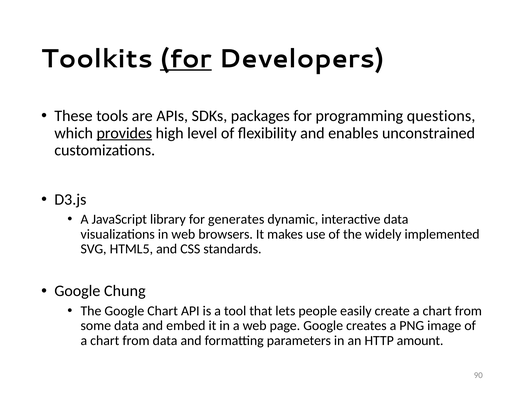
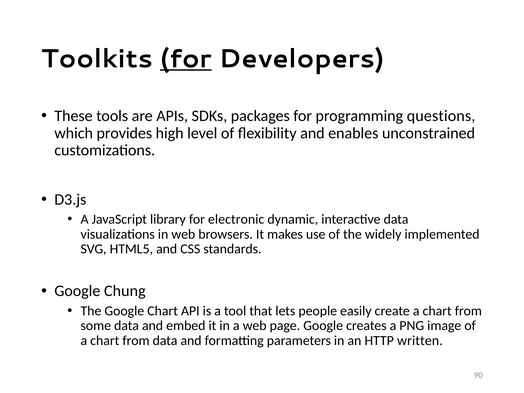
provides underline: present -> none
generates: generates -> electronic
amount: amount -> written
